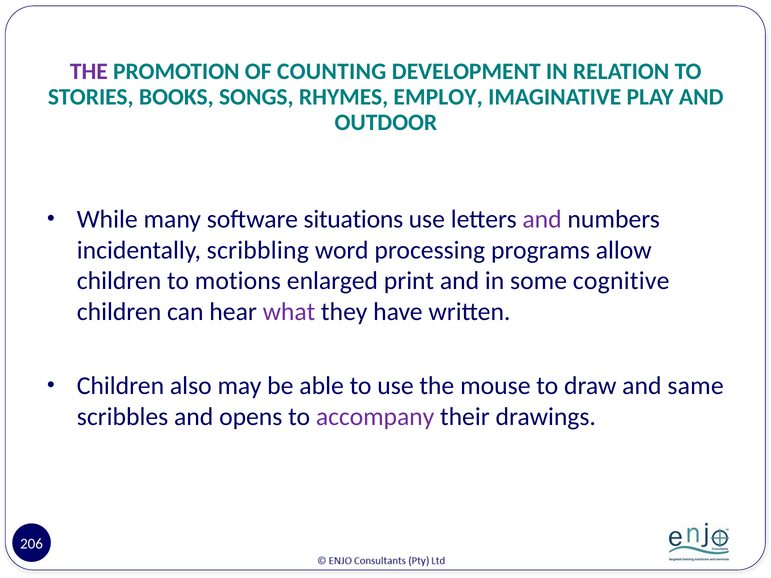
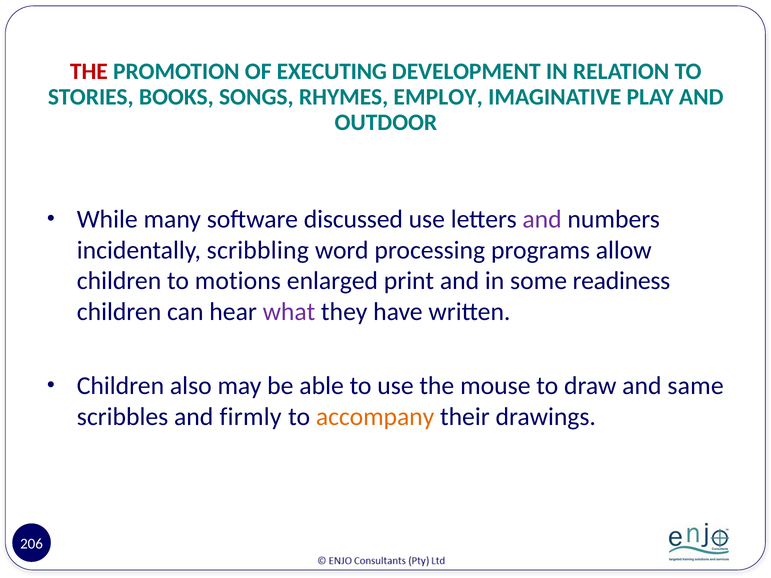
THE at (89, 72) colour: purple -> red
COUNTING: COUNTING -> EXECUTING
situations: situations -> discussed
cognitive: cognitive -> readiness
opens: opens -> firmly
accompany colour: purple -> orange
